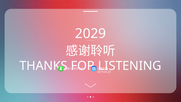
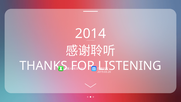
2029: 2029 -> 2014
